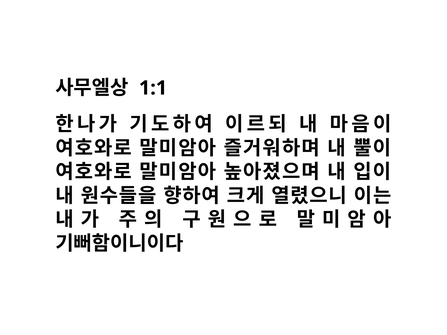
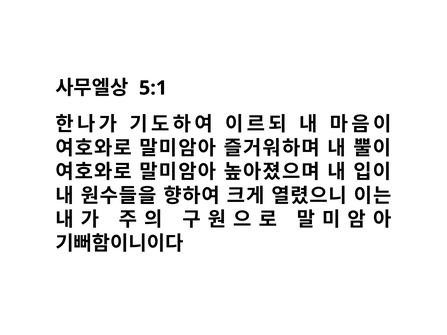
1:1: 1:1 -> 5:1
